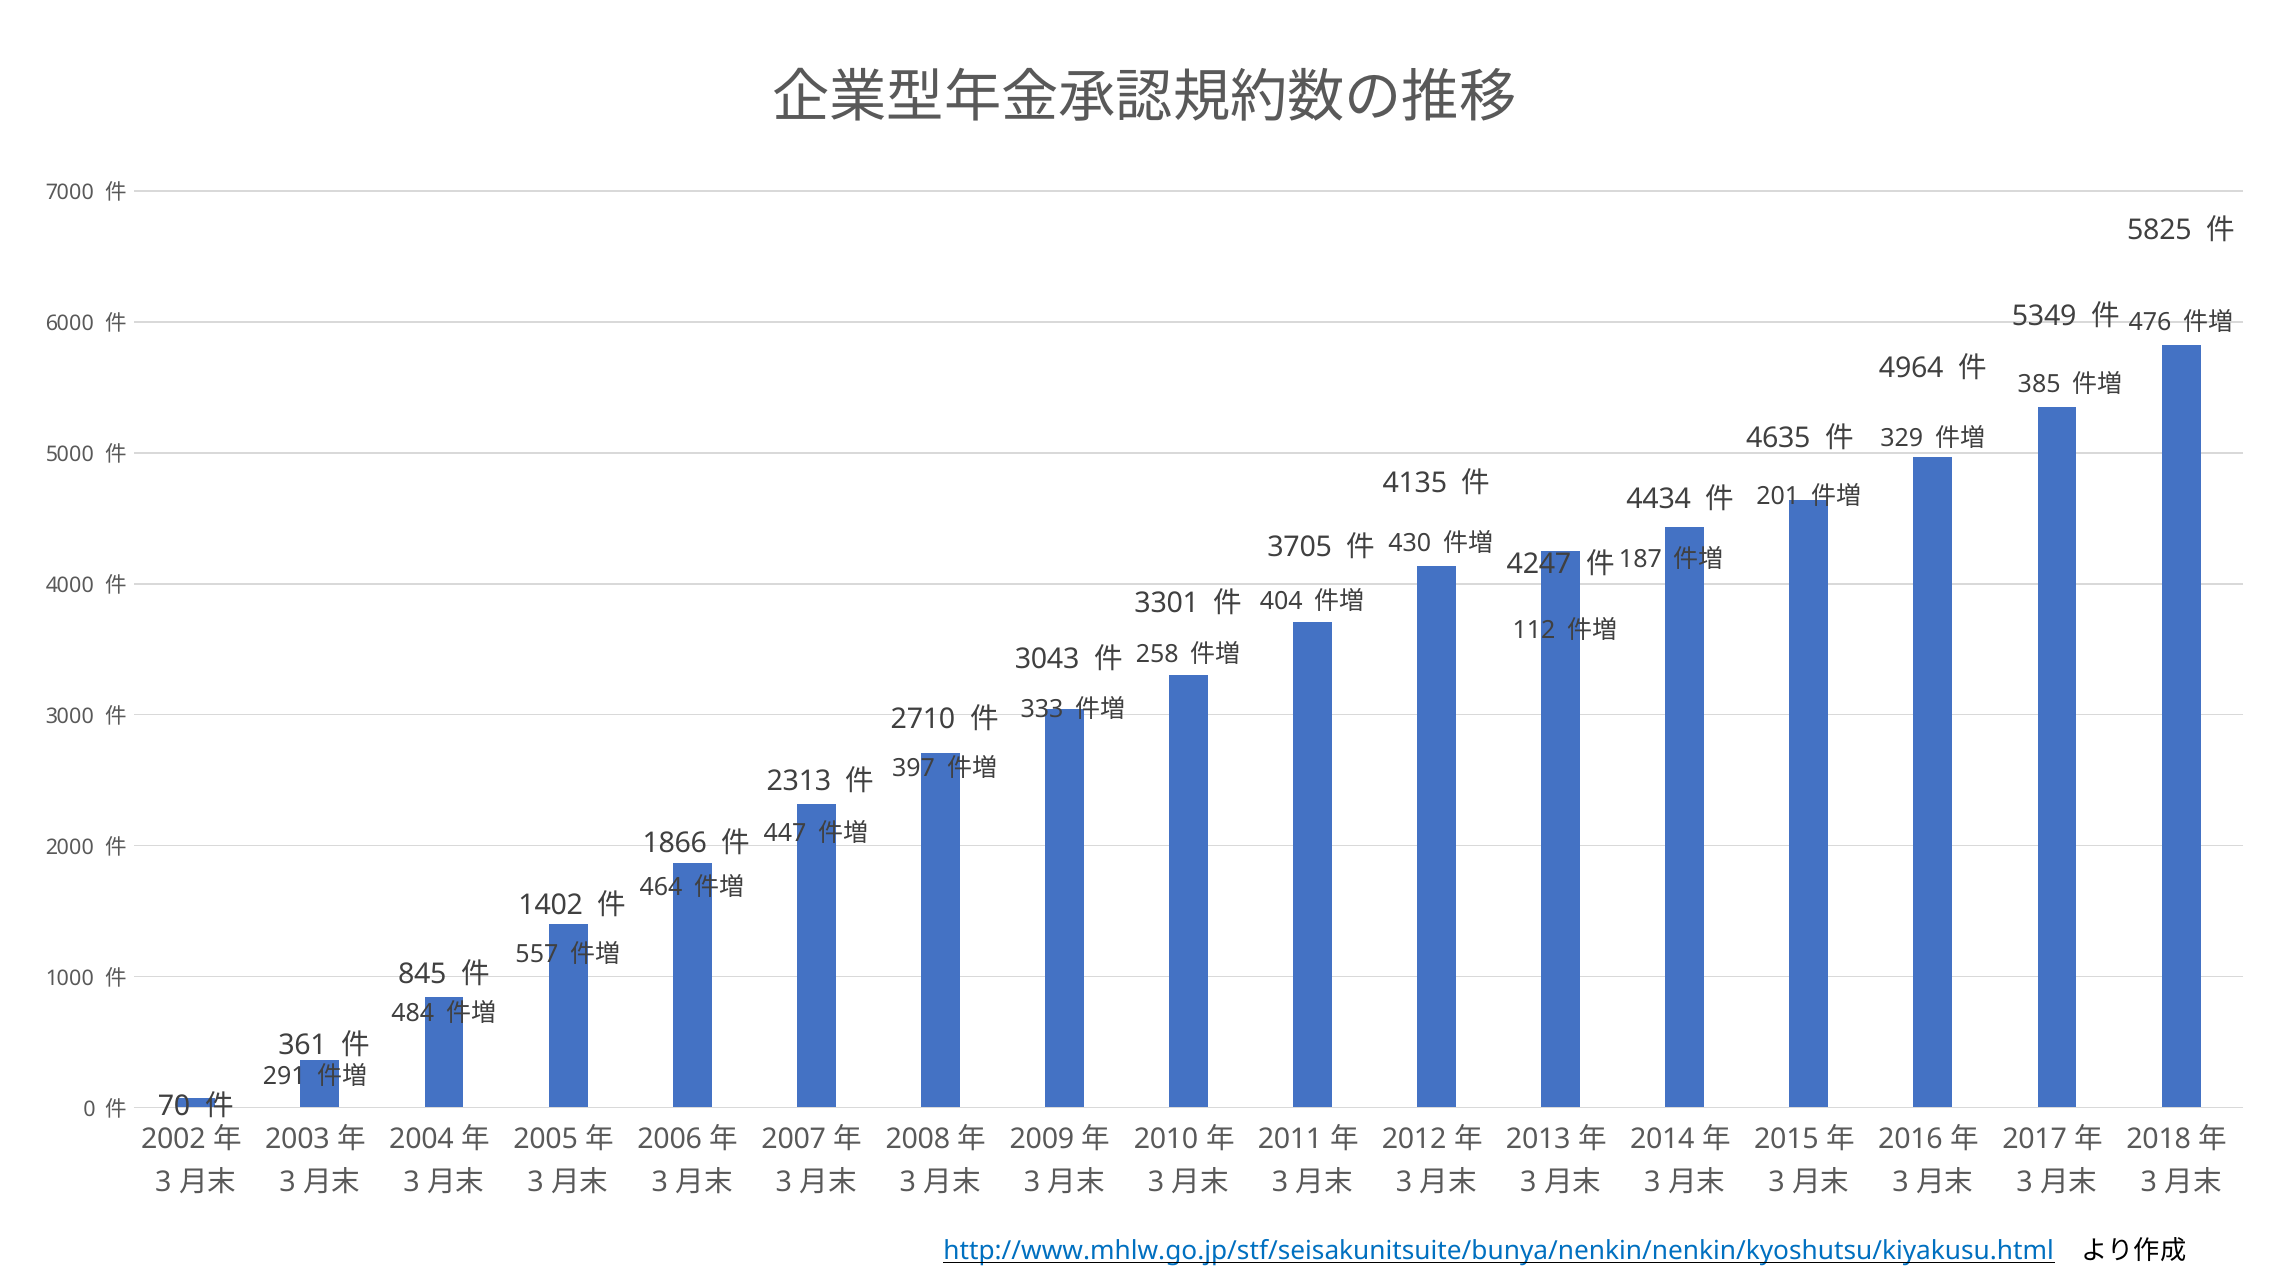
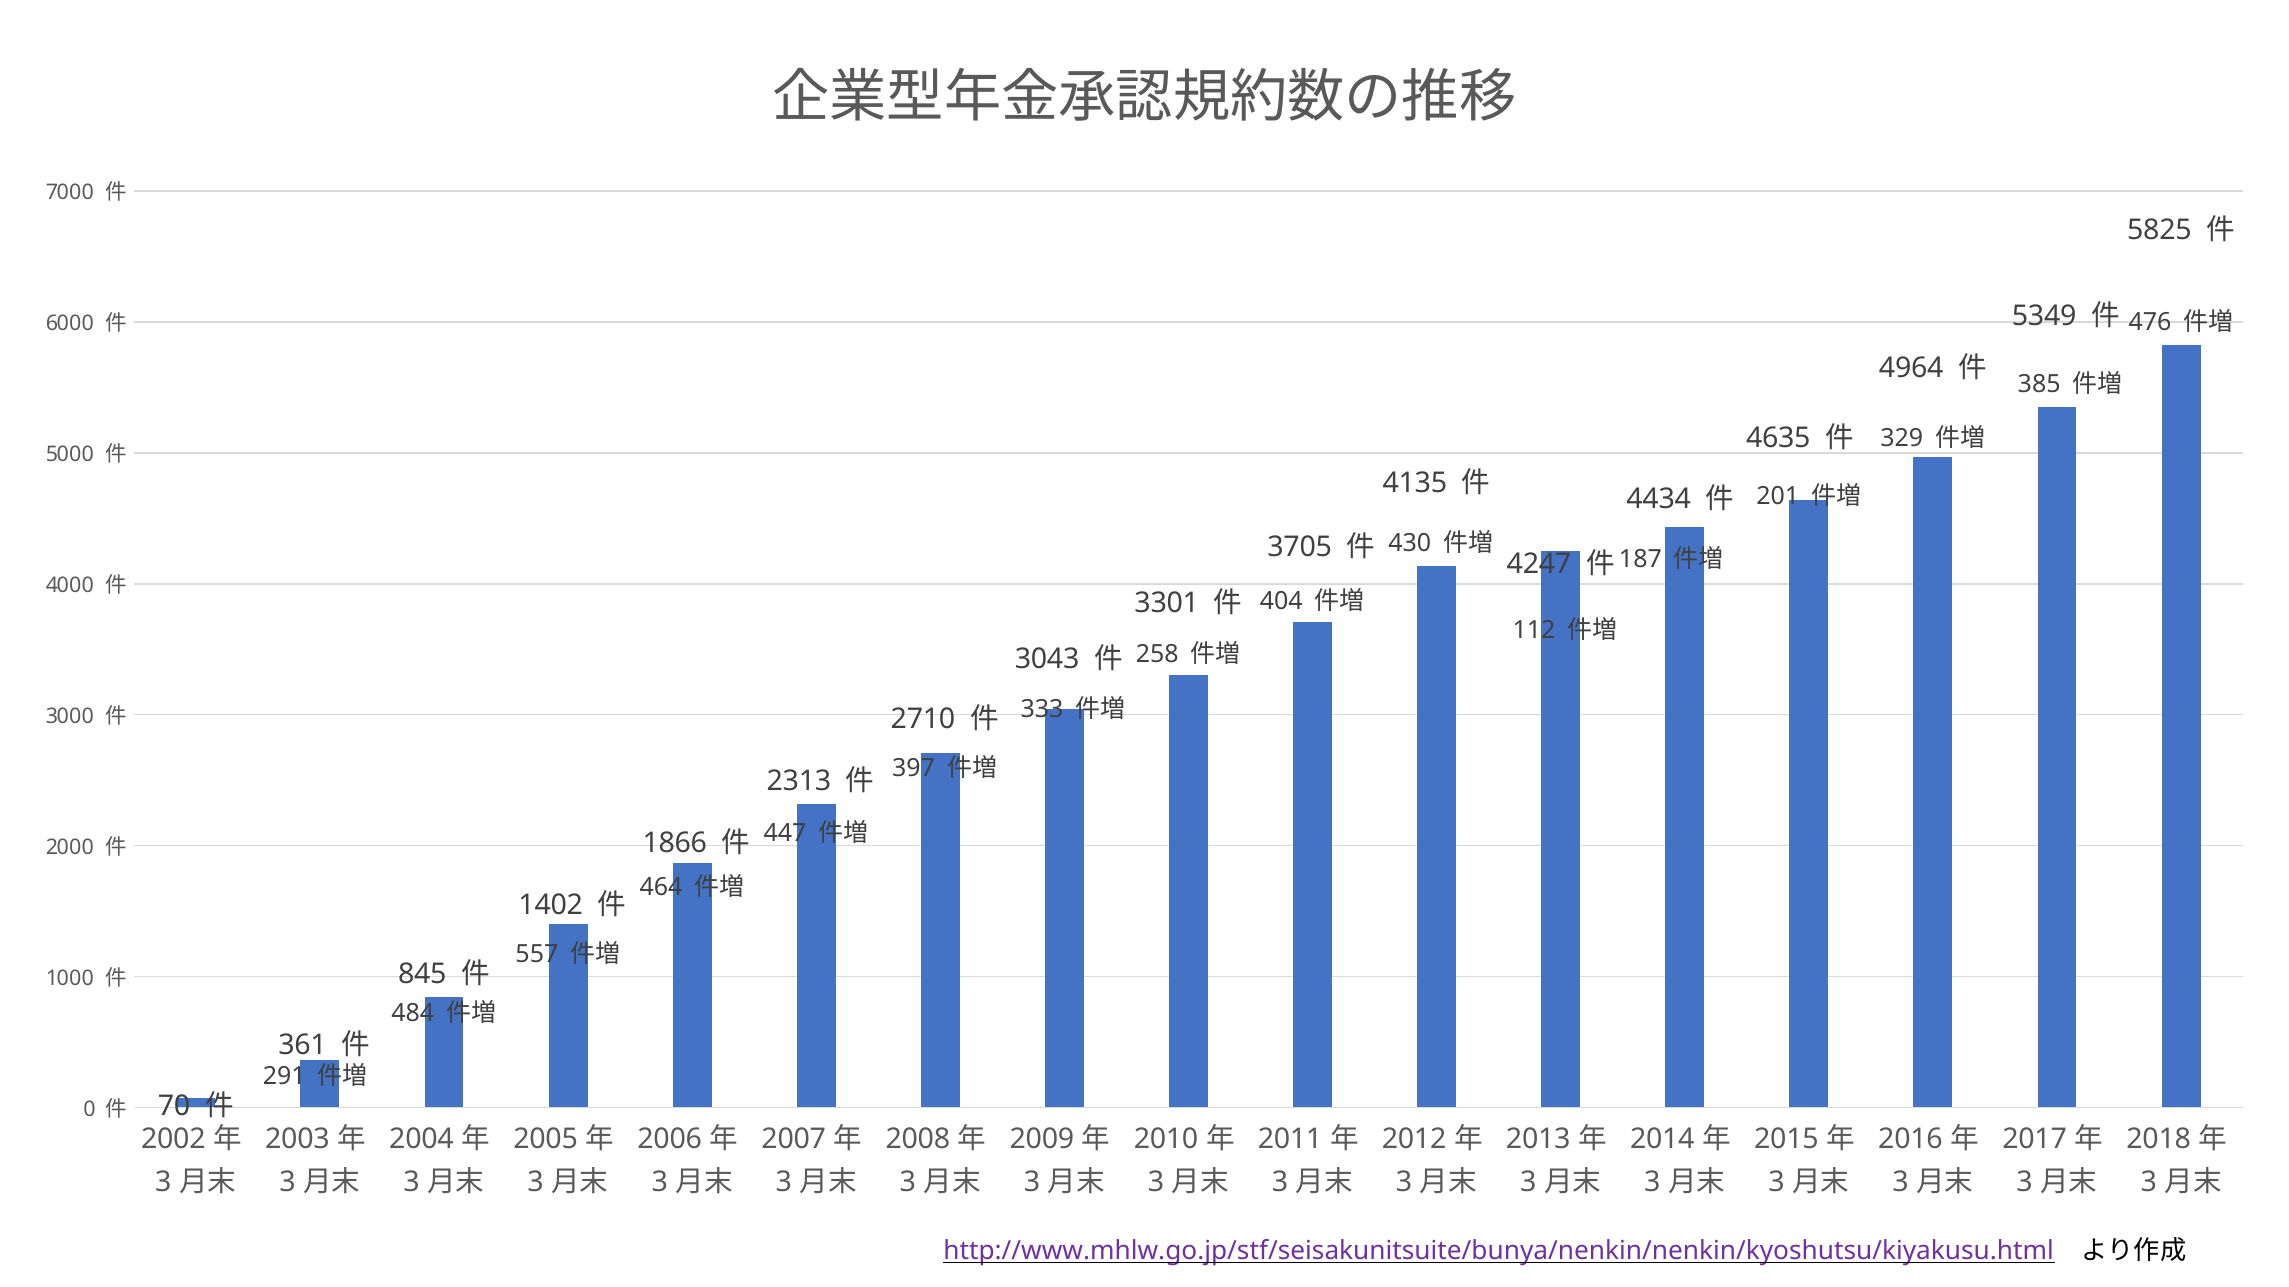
http://www.mhlw.go.jp/stf/seisakunitsuite/bunya/nenkin/nenkin/kyoshutsu/kiyakusu.html colour: blue -> purple
